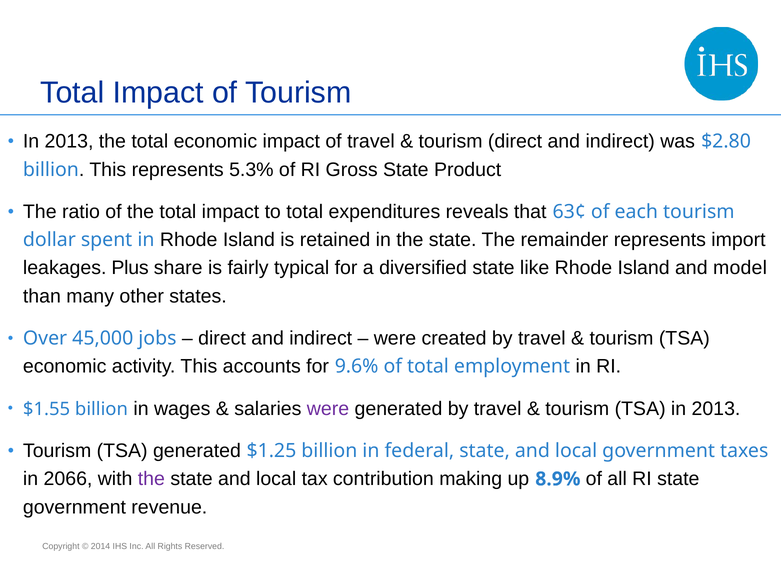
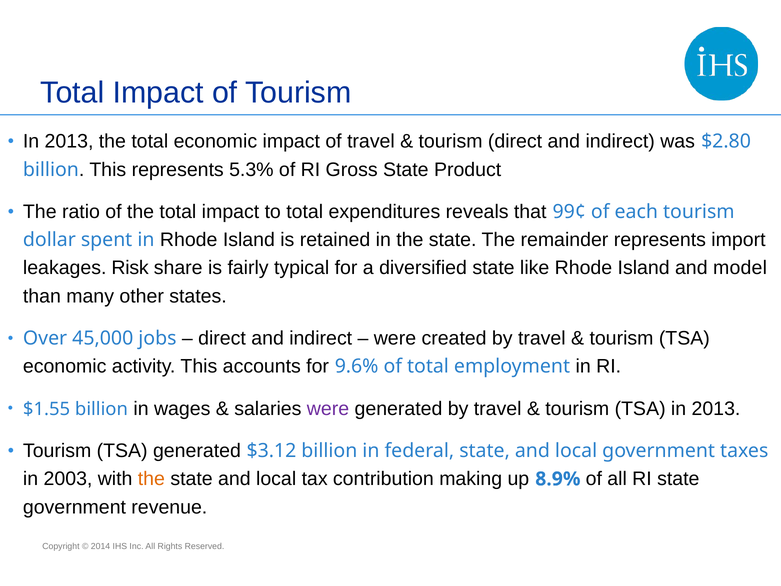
63¢: 63¢ -> 99¢
Plus: Plus -> Risk
$1.25: $1.25 -> $3.12
2066: 2066 -> 2003
the at (151, 479) colour: purple -> orange
